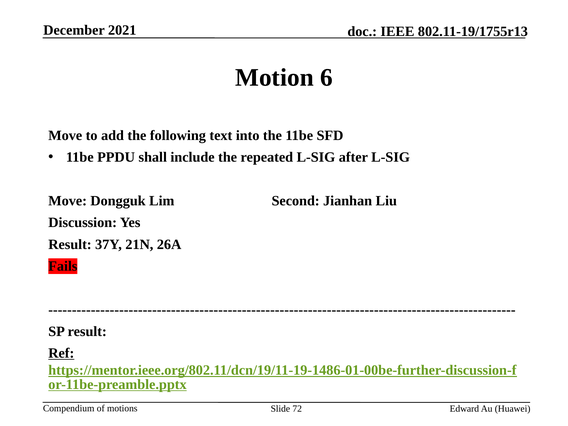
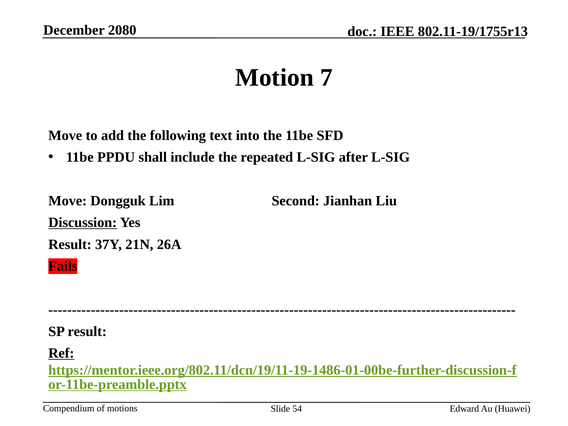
2021: 2021 -> 2080
6: 6 -> 7
Discussion underline: none -> present
72: 72 -> 54
